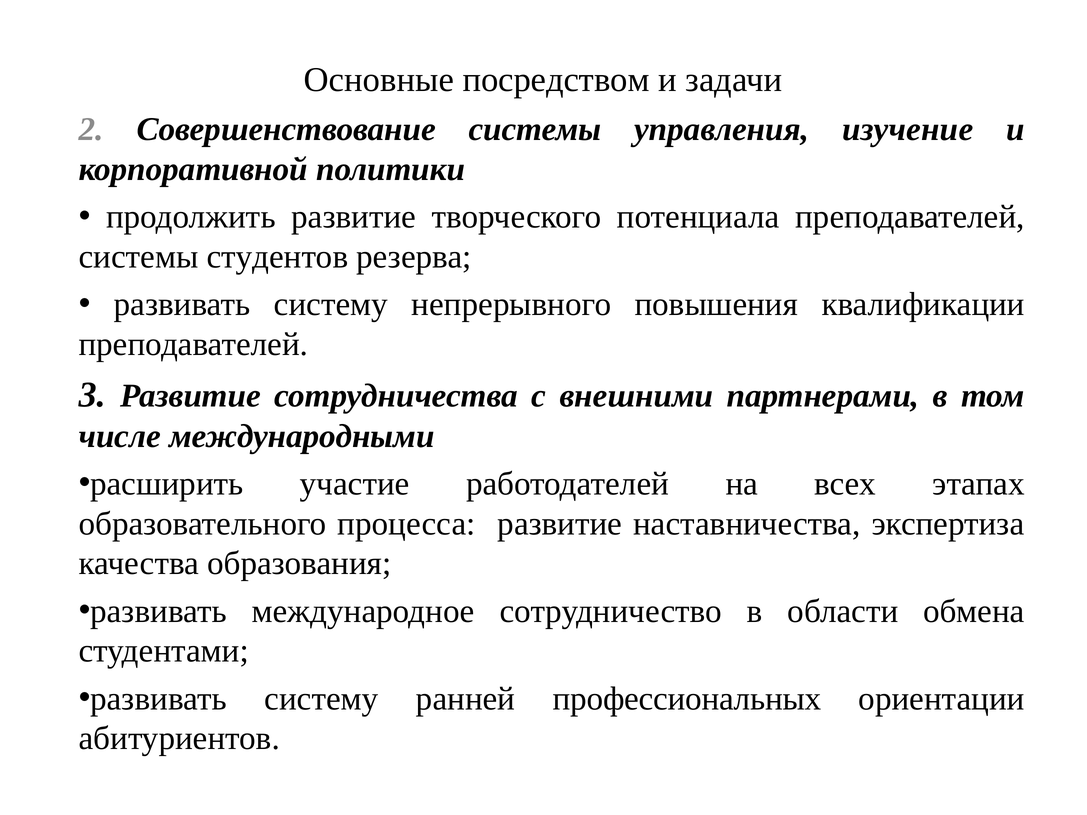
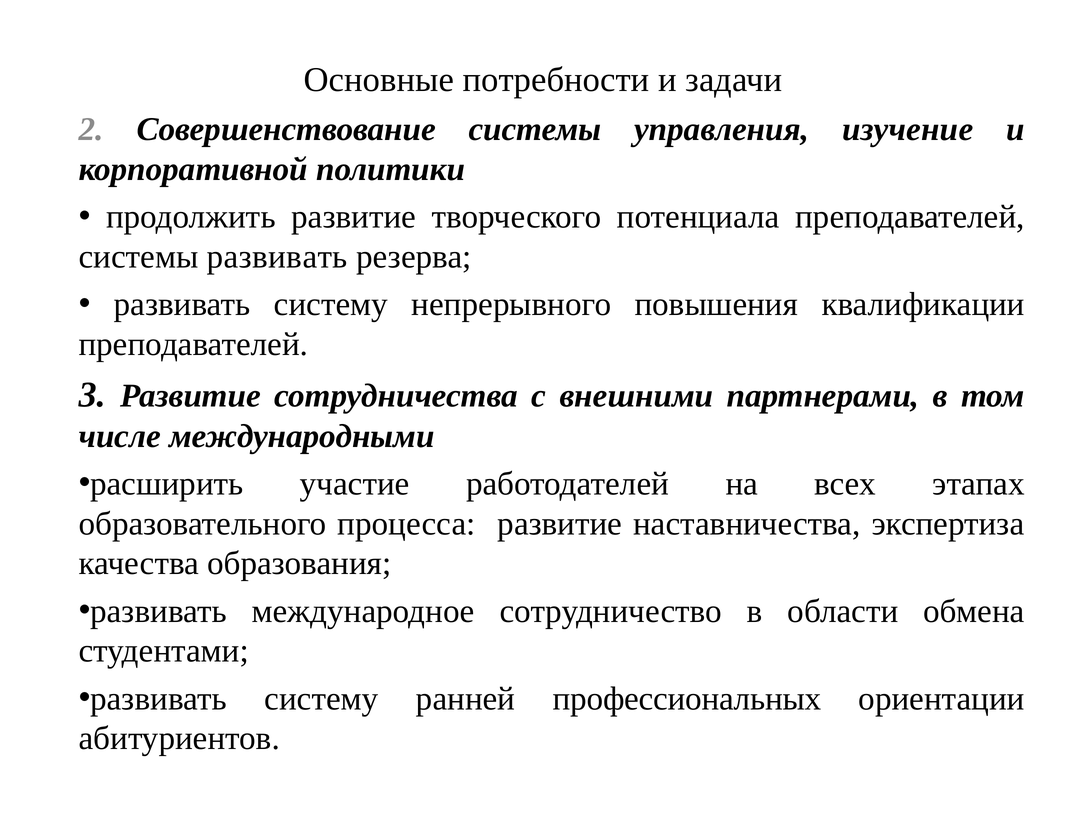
посредством: посредством -> потребности
системы студентов: студентов -> развивать
